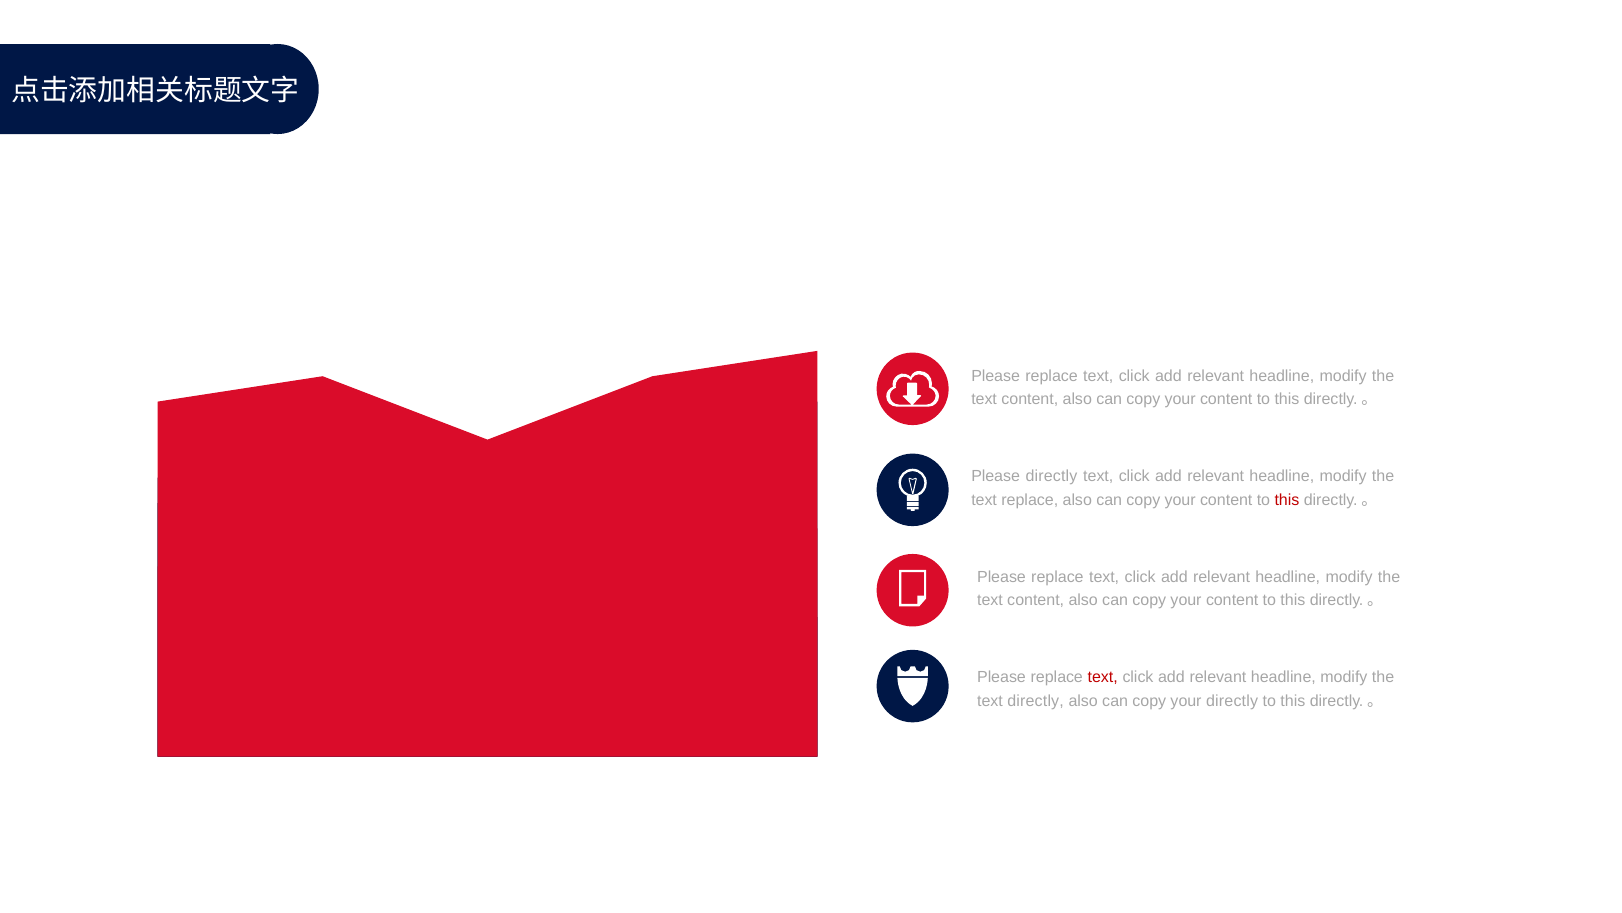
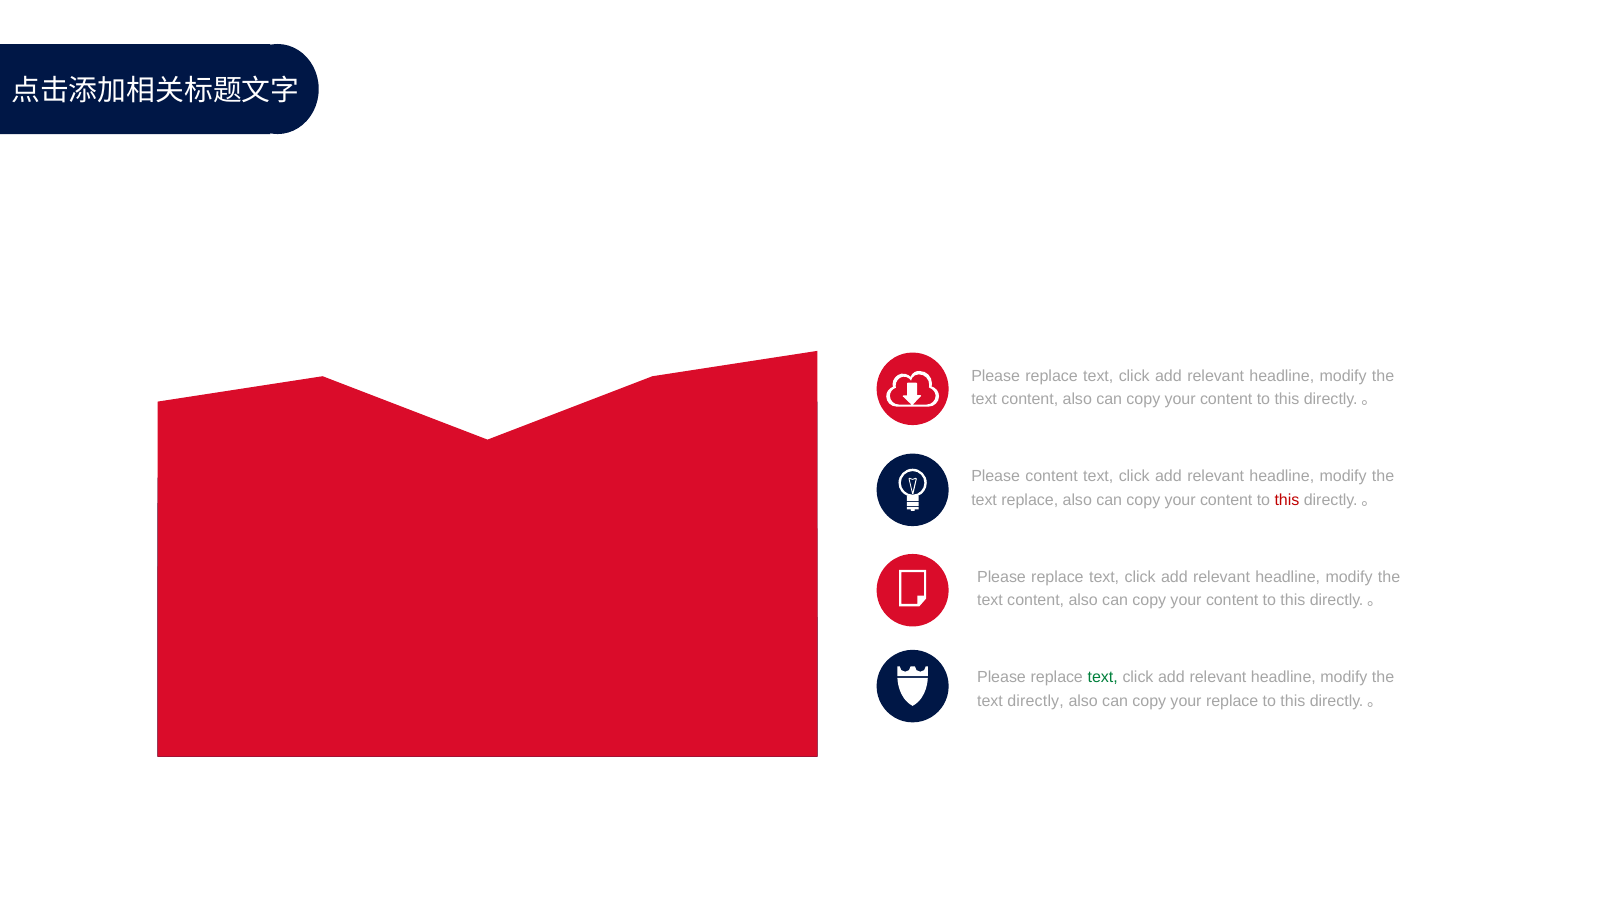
Please directly: directly -> content
text at (1103, 677) colour: red -> green
your directly: directly -> replace
